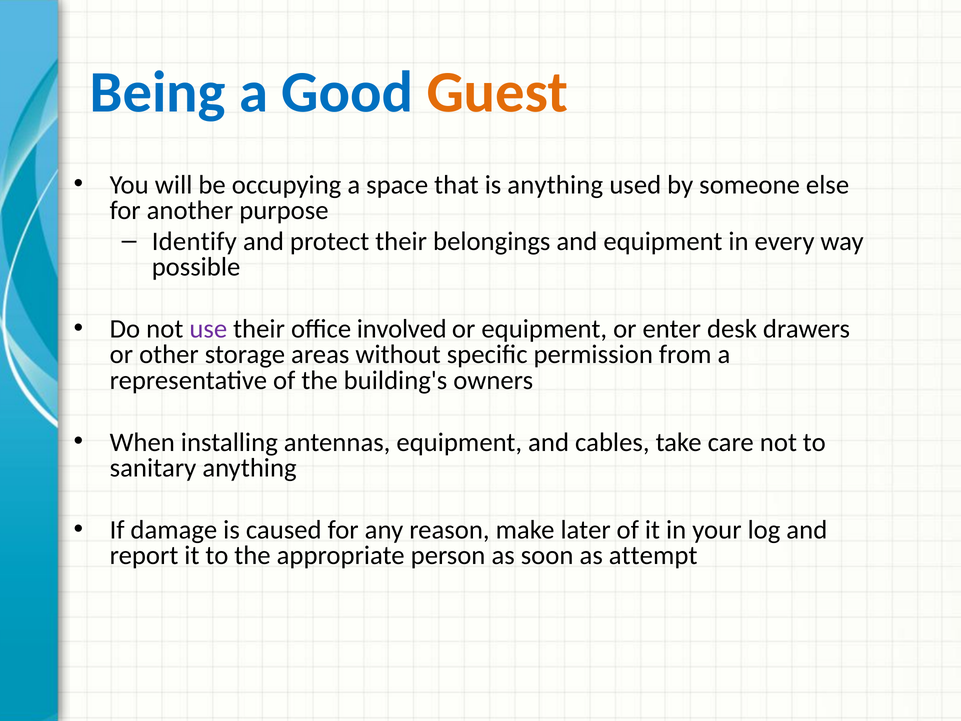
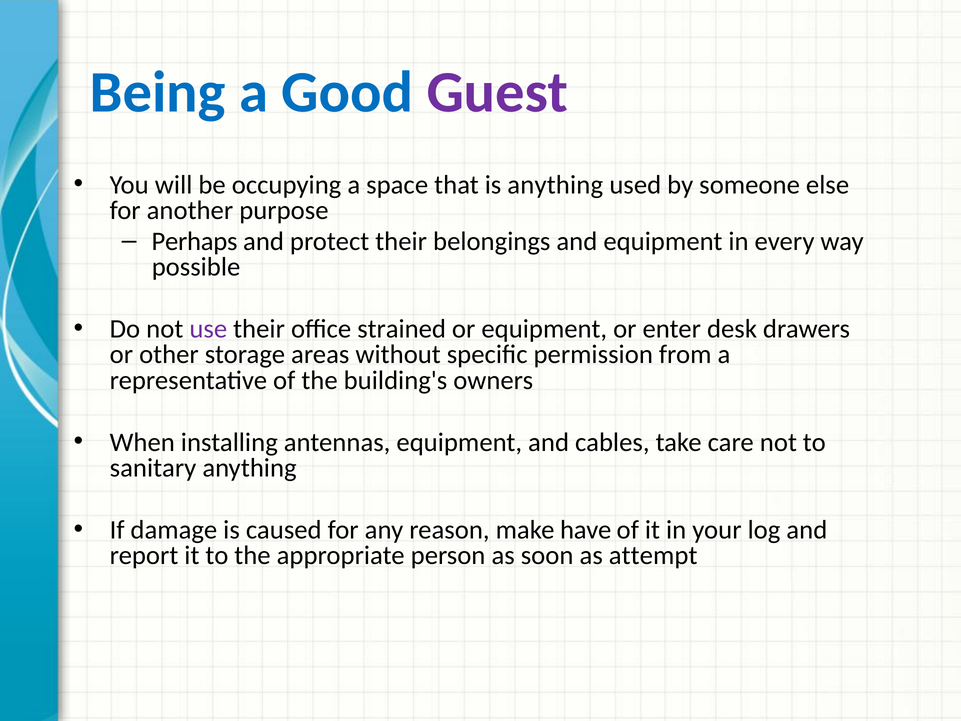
Guest colour: orange -> purple
Identify: Identify -> Perhaps
involved: involved -> strained
later: later -> have
